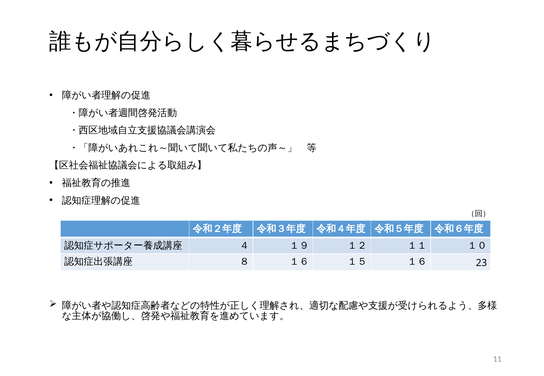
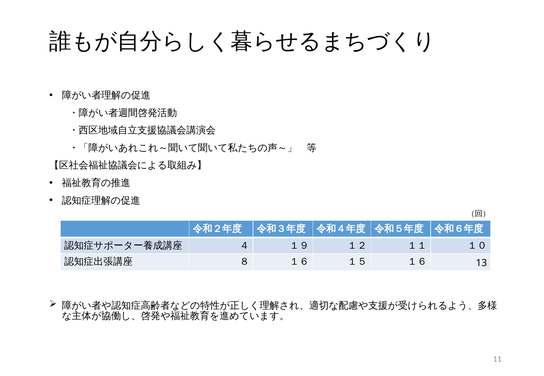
23: 23 -> 13
